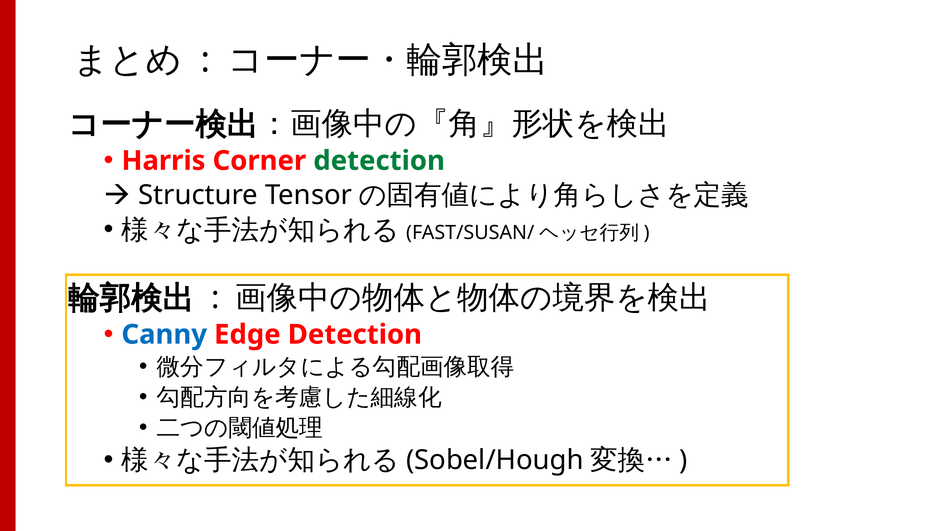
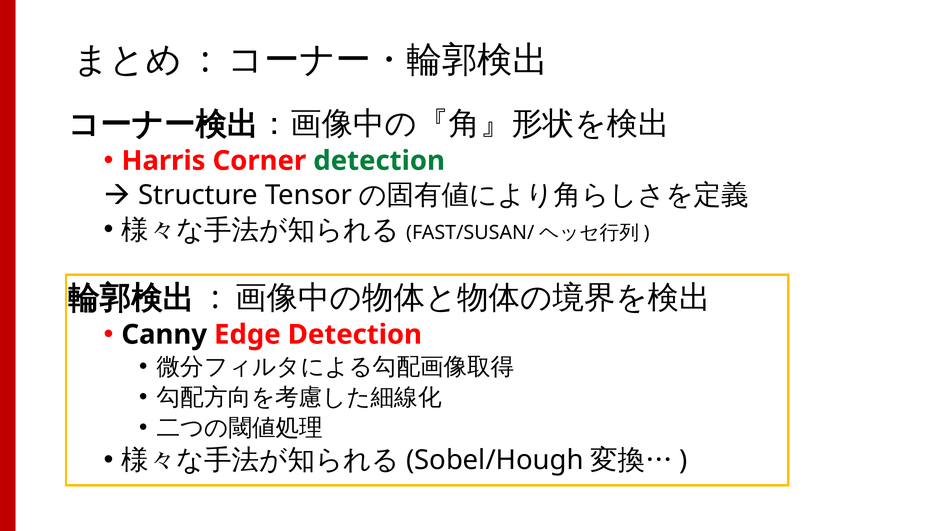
Canny colour: blue -> black
